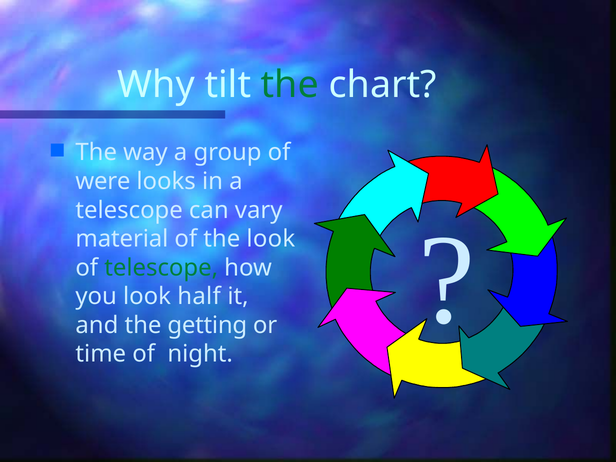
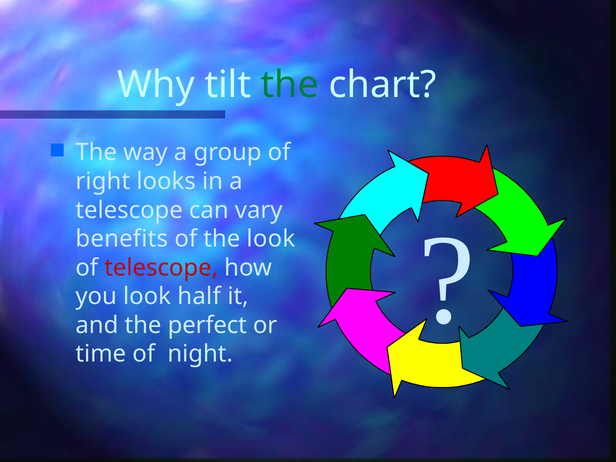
were: were -> right
material: material -> benefits
telescope at (161, 268) colour: green -> red
getting: getting -> perfect
